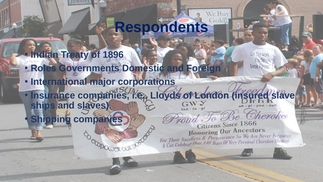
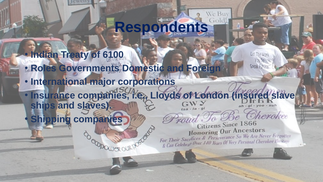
1896: 1896 -> 6100
